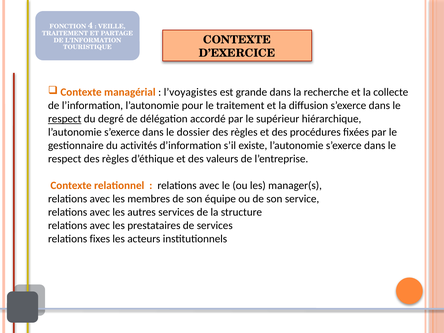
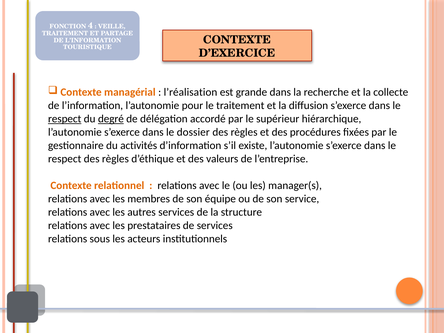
l’voyagistes: l’voyagistes -> l’réalisation
degré underline: none -> present
fixes: fixes -> sous
